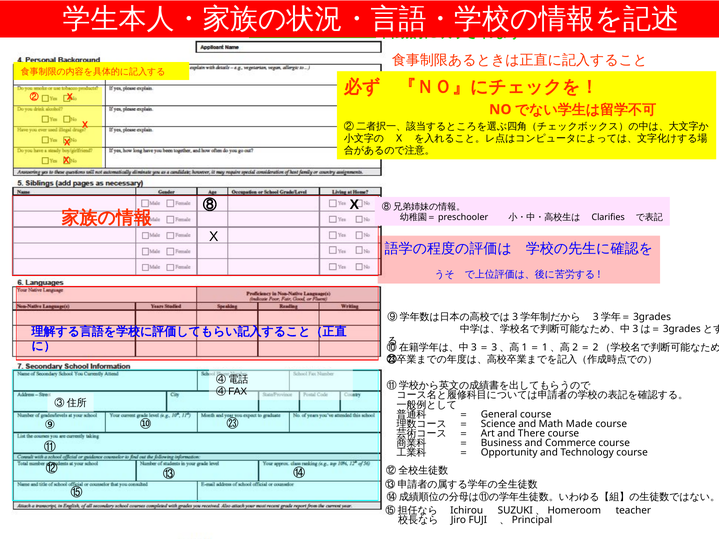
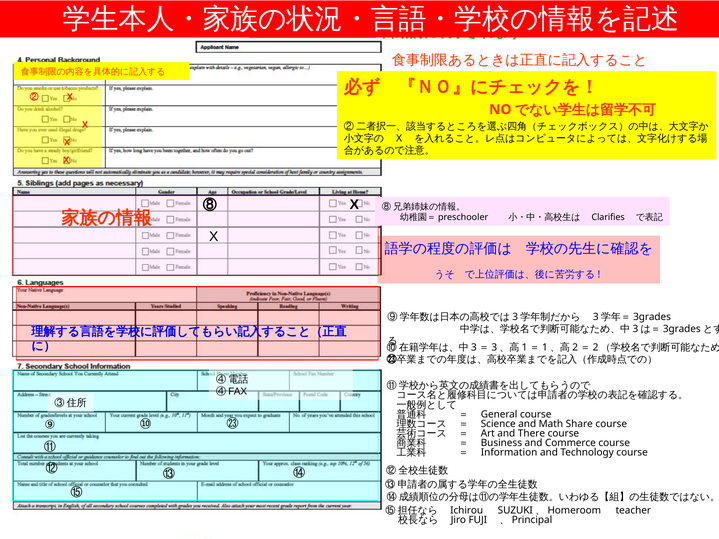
Made: Made -> Share
Opportunity: Opportunity -> Information
